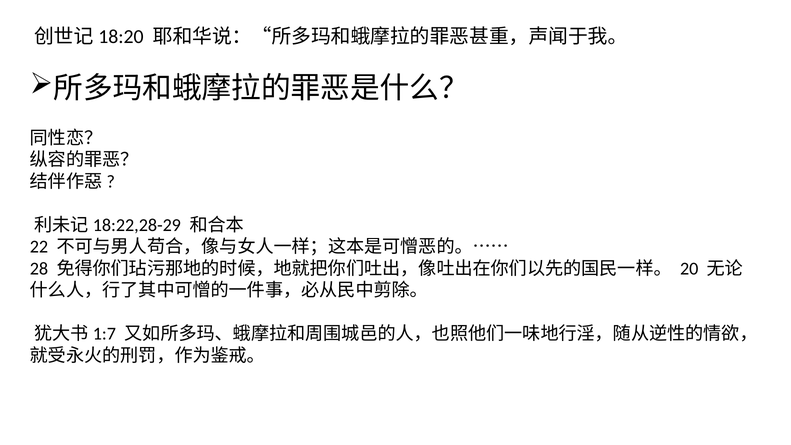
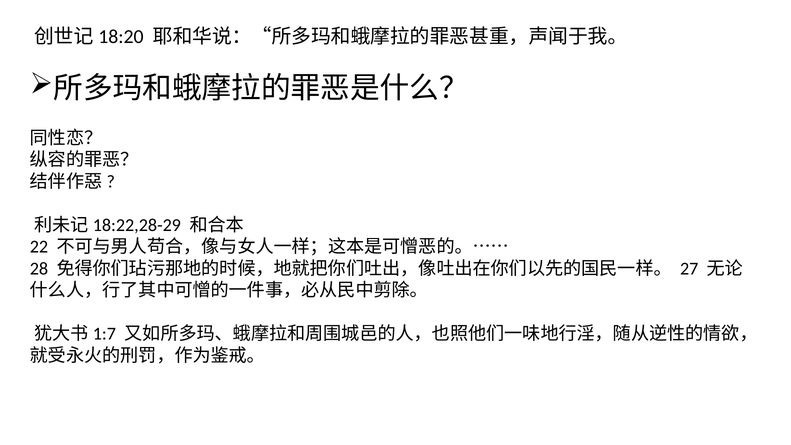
20: 20 -> 27
